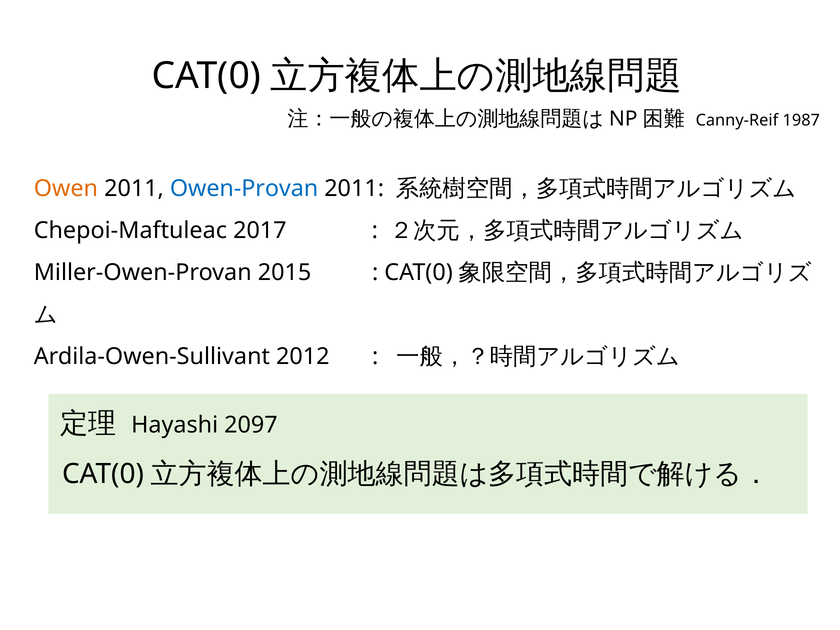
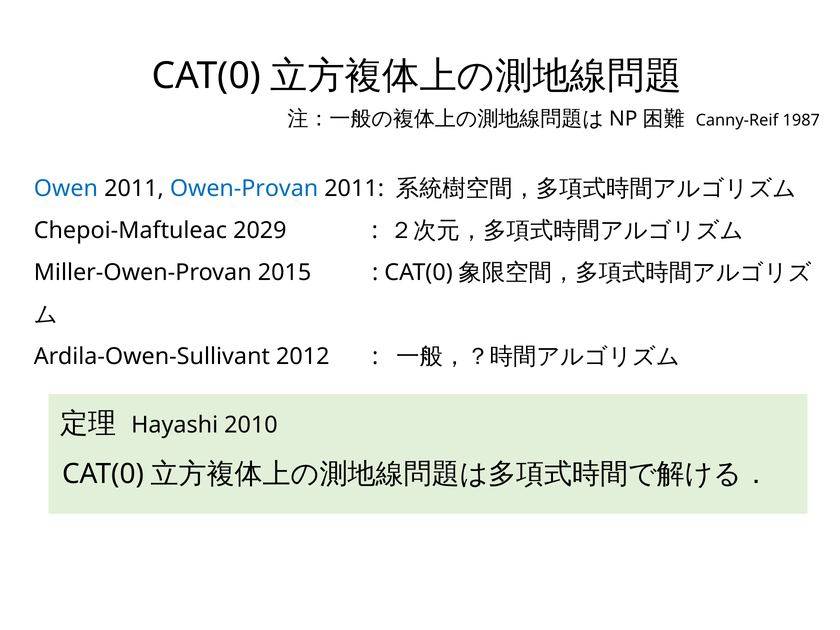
Owen colour: orange -> blue
2017: 2017 -> 2029
2097: 2097 -> 2010
